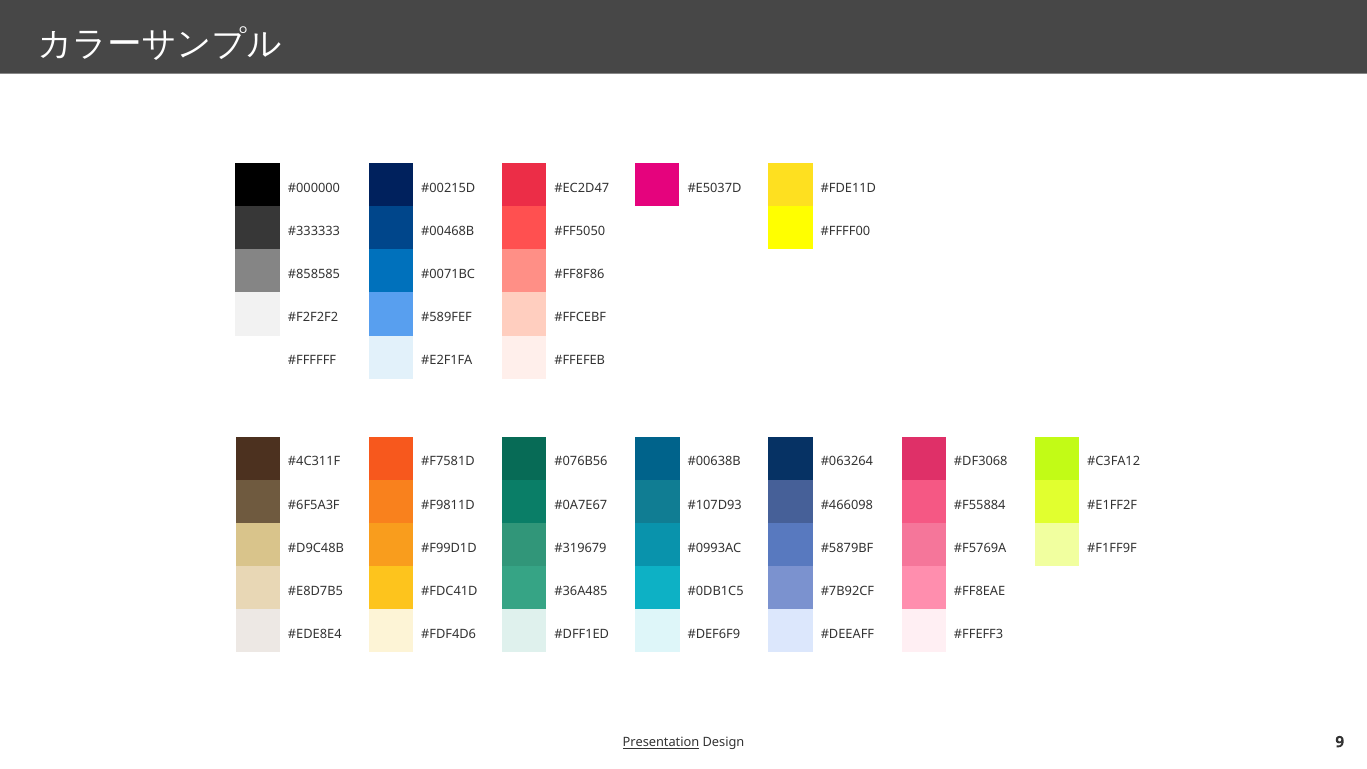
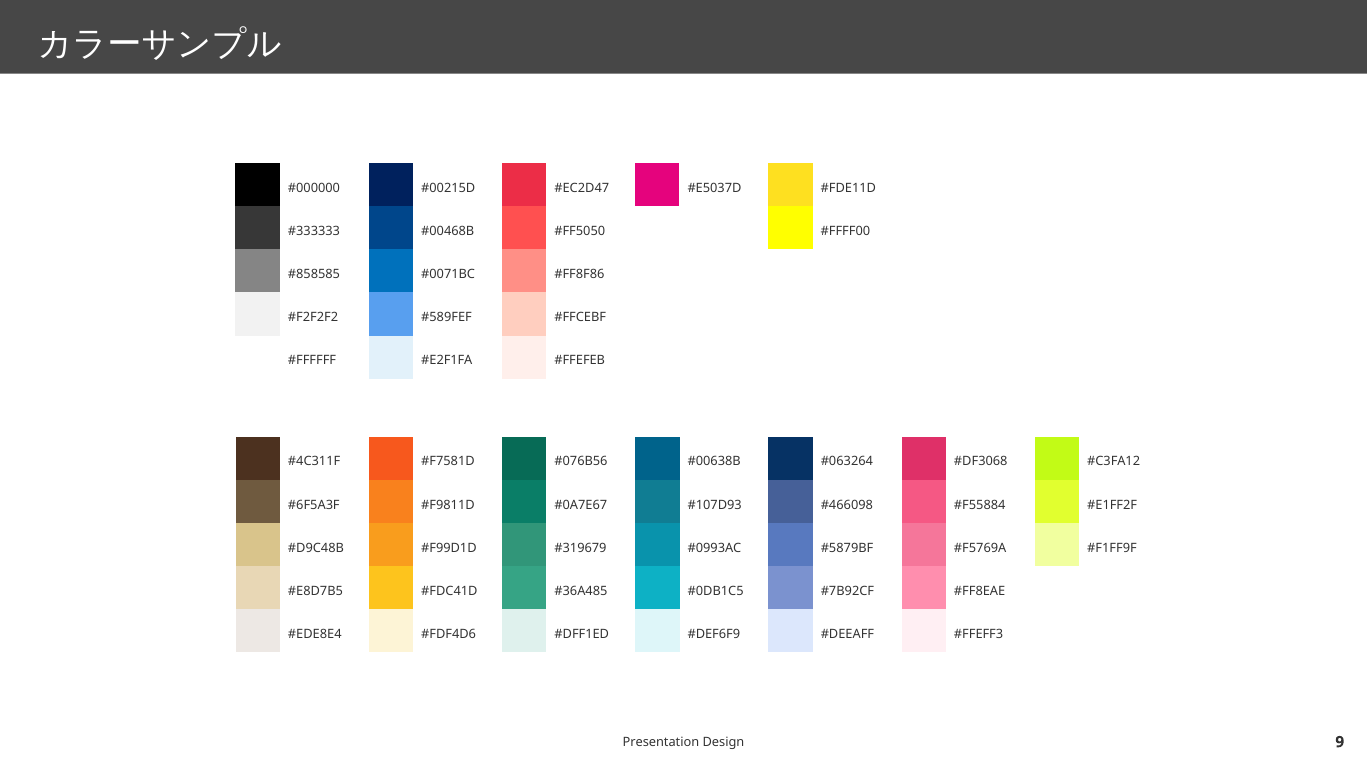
Presentation underline: present -> none
